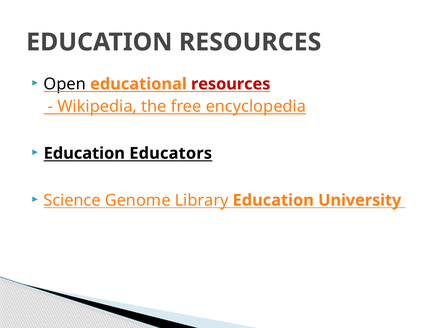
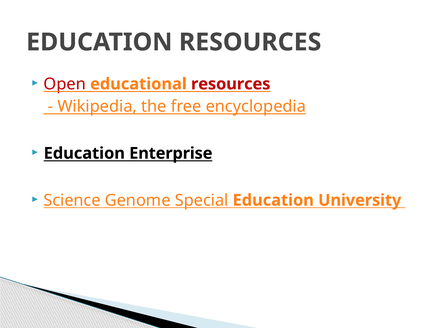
Open colour: black -> red
Educators: Educators -> Enterprise
Library: Library -> Special
